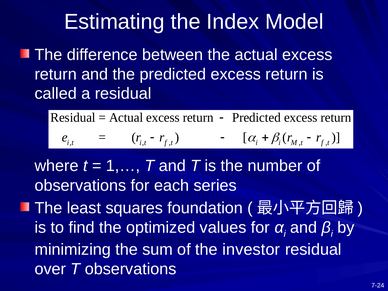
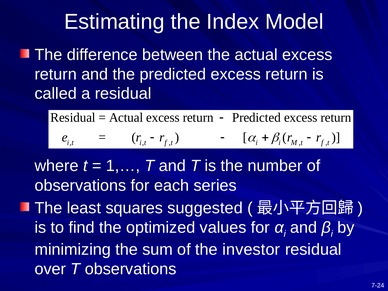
foundation: foundation -> suggested
